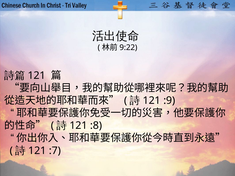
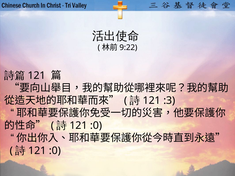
:9: :9 -> :3
:8 at (96, 126): :8 -> :0
:7 at (55, 151): :7 -> :0
